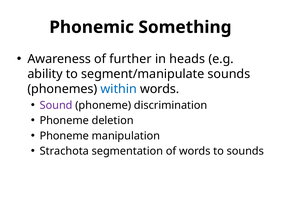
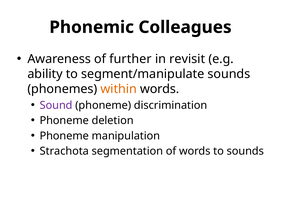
Something: Something -> Colleagues
heads: heads -> revisit
within colour: blue -> orange
